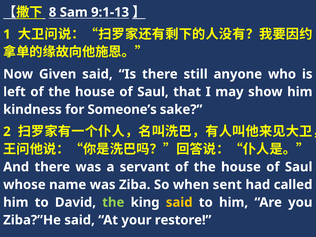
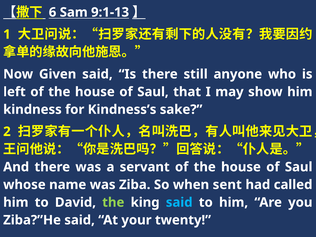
8: 8 -> 6
Someone’s: Someone’s -> Kindness’s
said at (179, 202) colour: yellow -> light blue
restore: restore -> twenty
